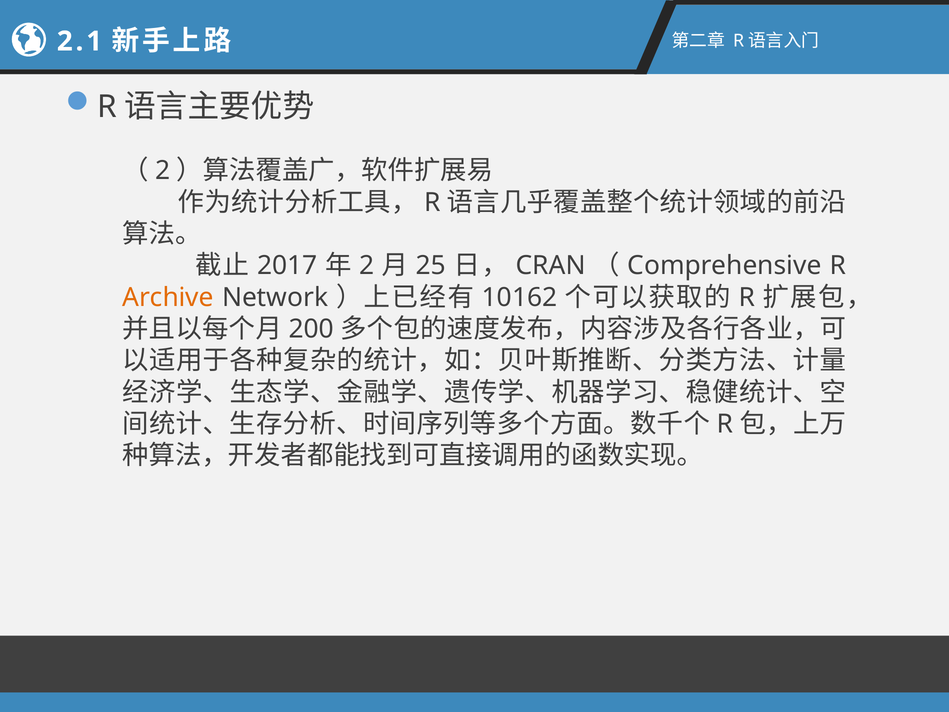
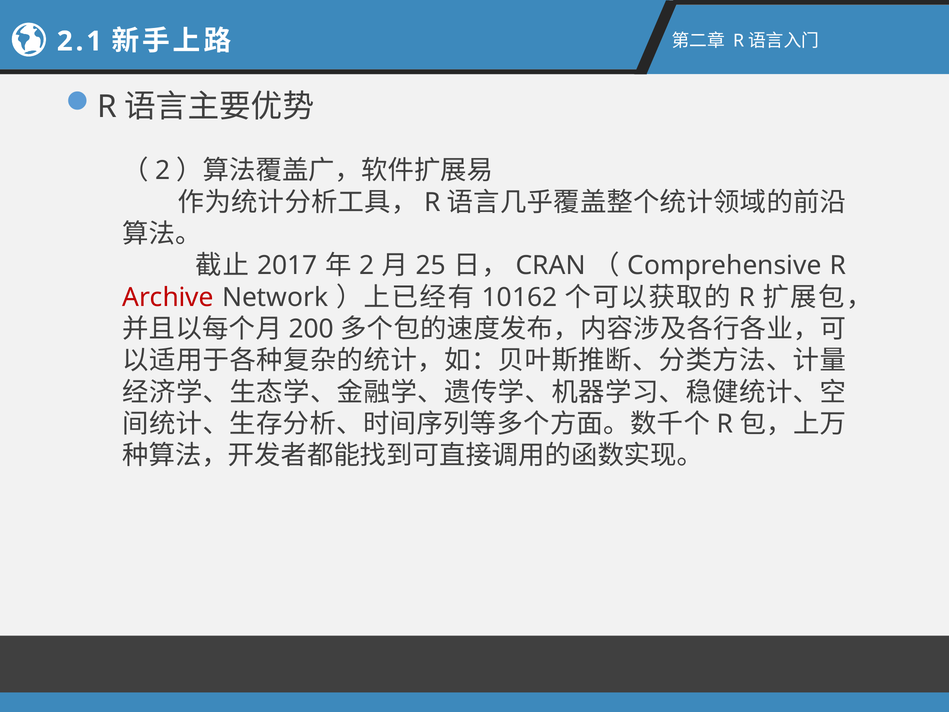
Archive colour: orange -> red
